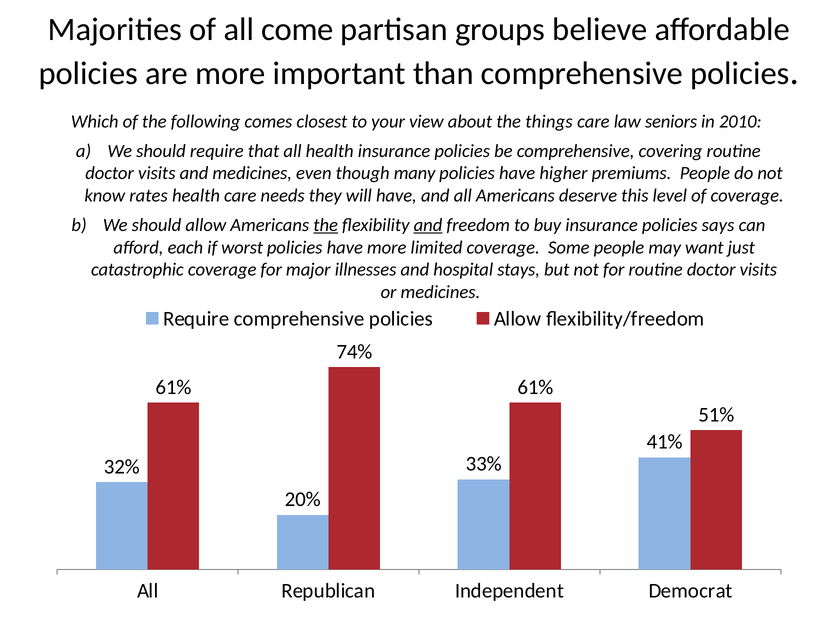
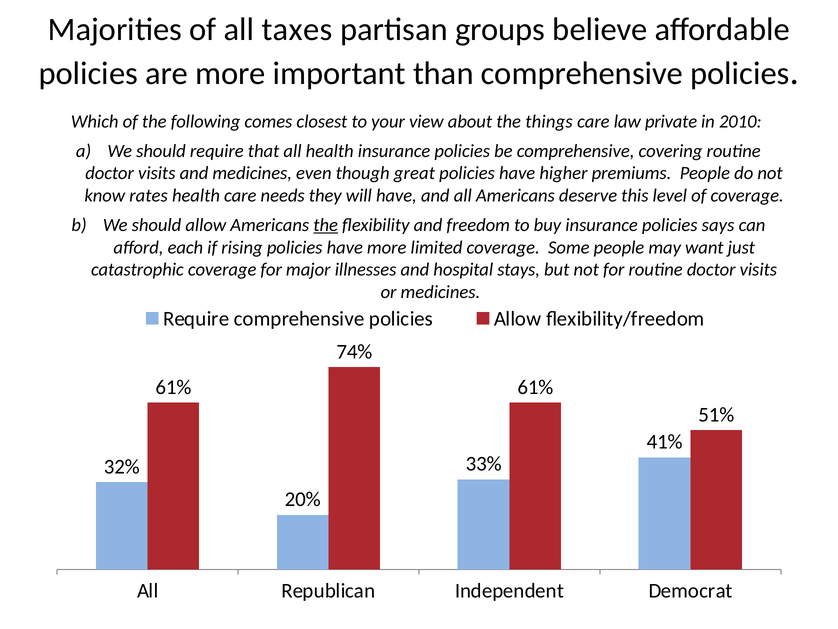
come: come -> taxes
seniors: seniors -> private
many: many -> great
and at (428, 225) underline: present -> none
worst: worst -> rising
